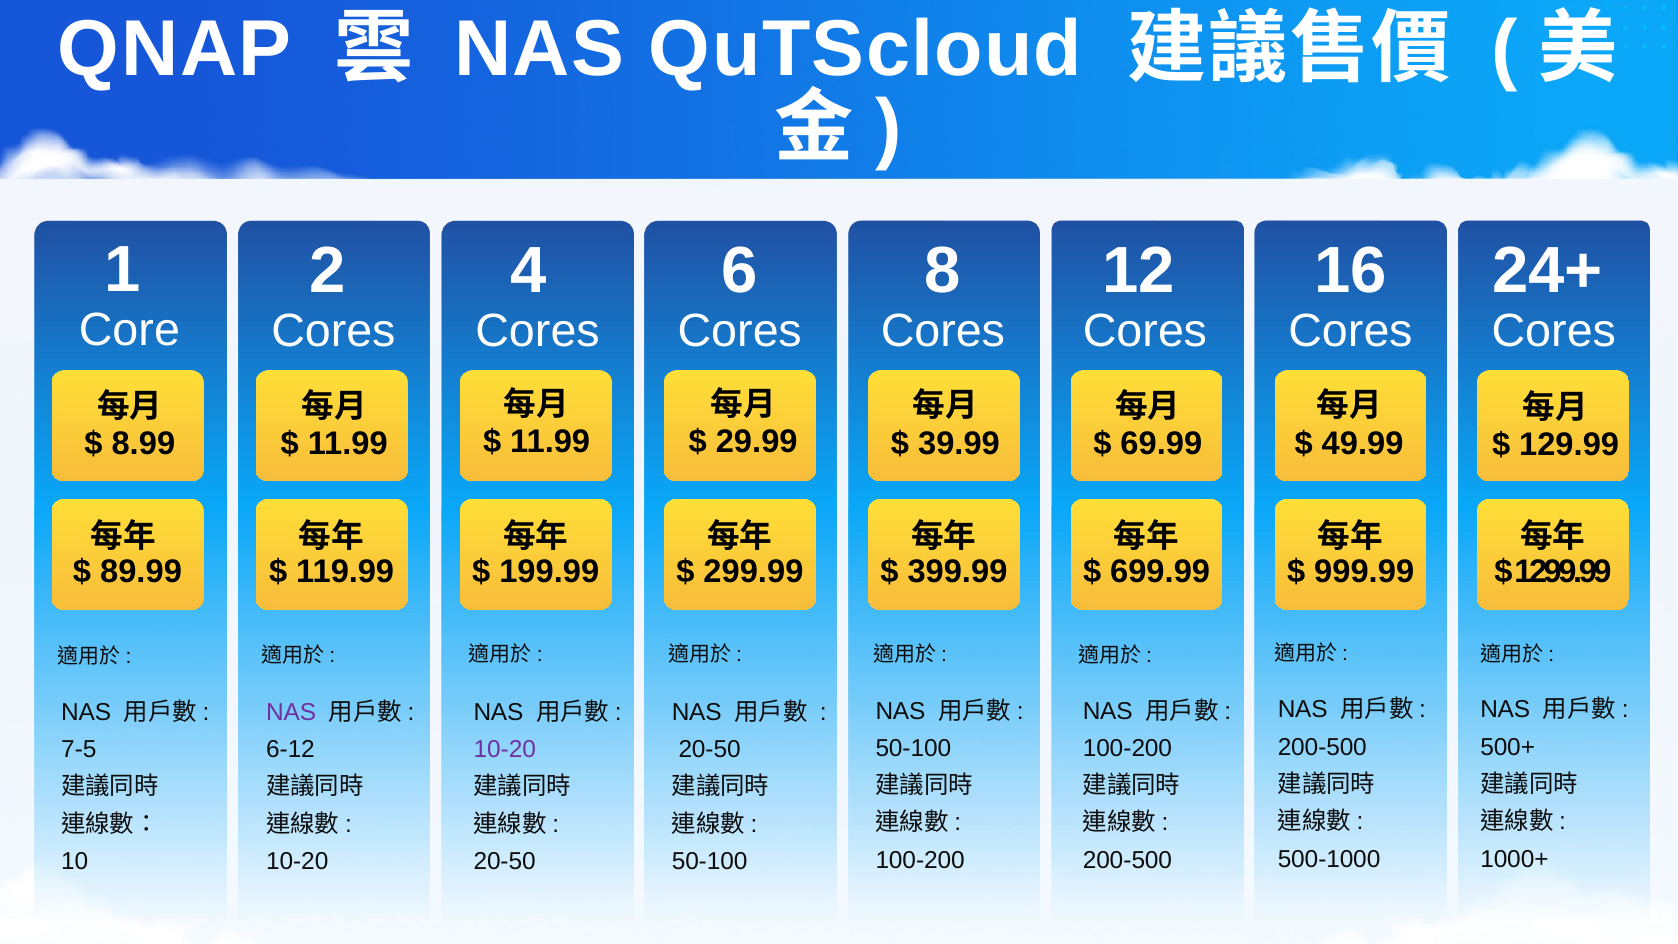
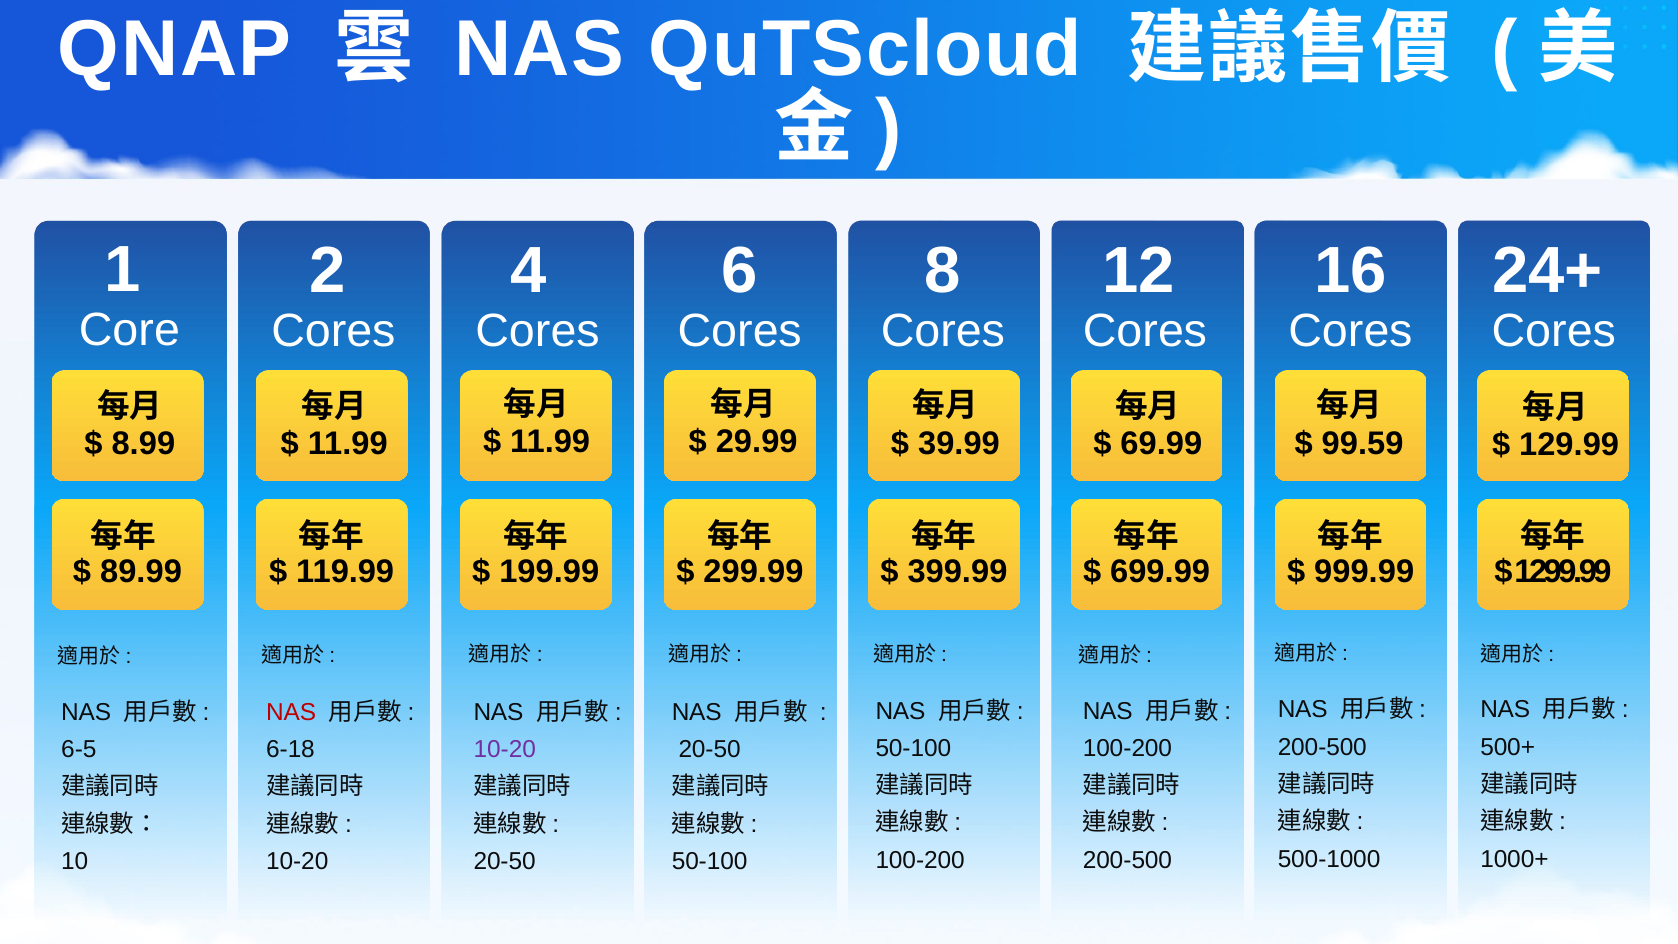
49.99: 49.99 -> 99.59
NAS at (291, 712) colour: purple -> red
7-5: 7-5 -> 6-5
6-12: 6-12 -> 6-18
